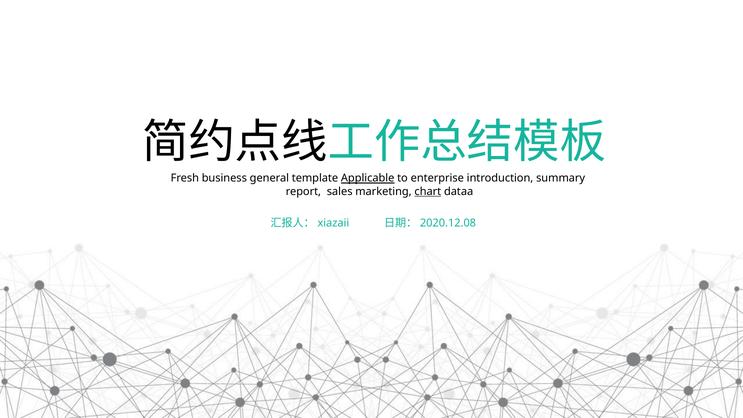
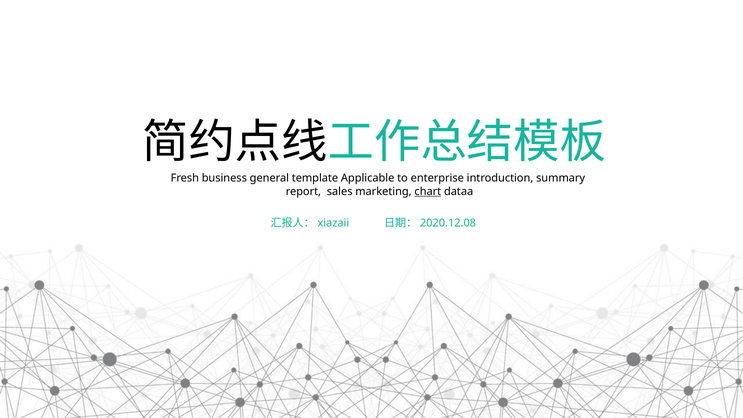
Applicable underline: present -> none
